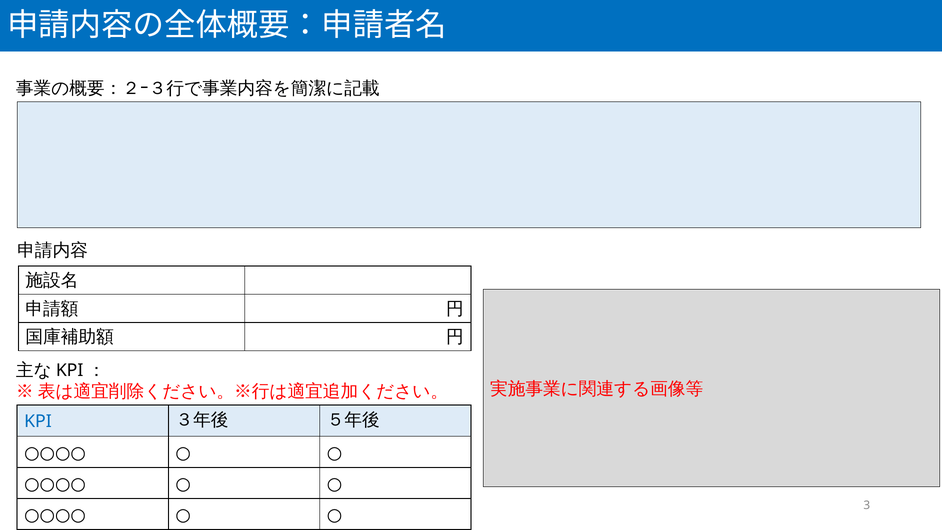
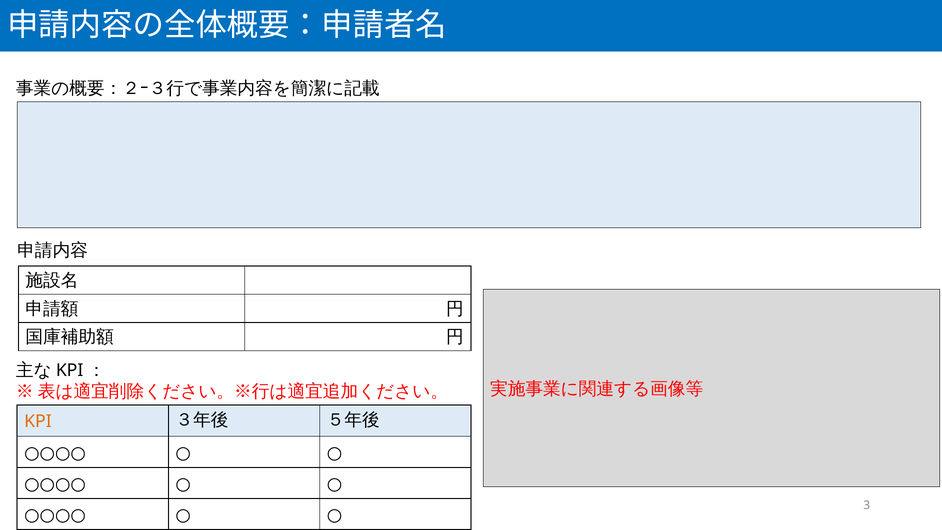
KPI colour: blue -> orange
